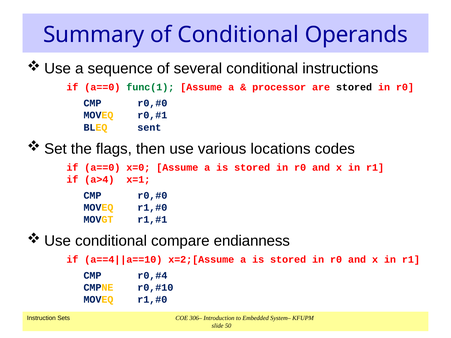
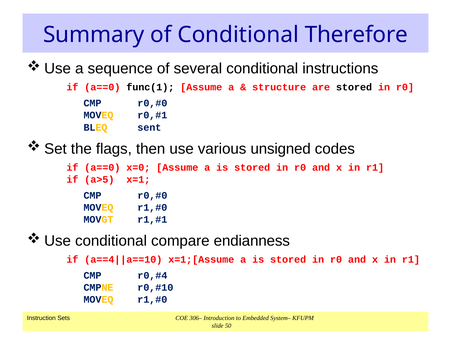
Operands: Operands -> Therefore
func(1 colour: green -> black
processor: processor -> structure
locations: locations -> unsigned
a>4: a>4 -> a>5
x=2;[Assume: x=2;[Assume -> x=1;[Assume
